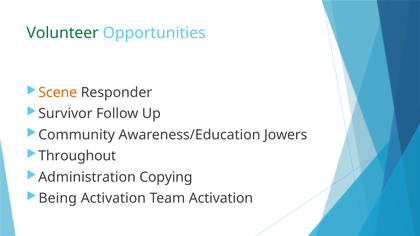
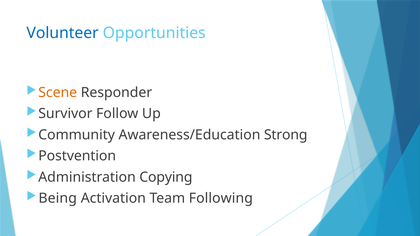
Volunteer colour: green -> blue
Jowers: Jowers -> Strong
Throughout: Throughout -> Postvention
Team Activation: Activation -> Following
